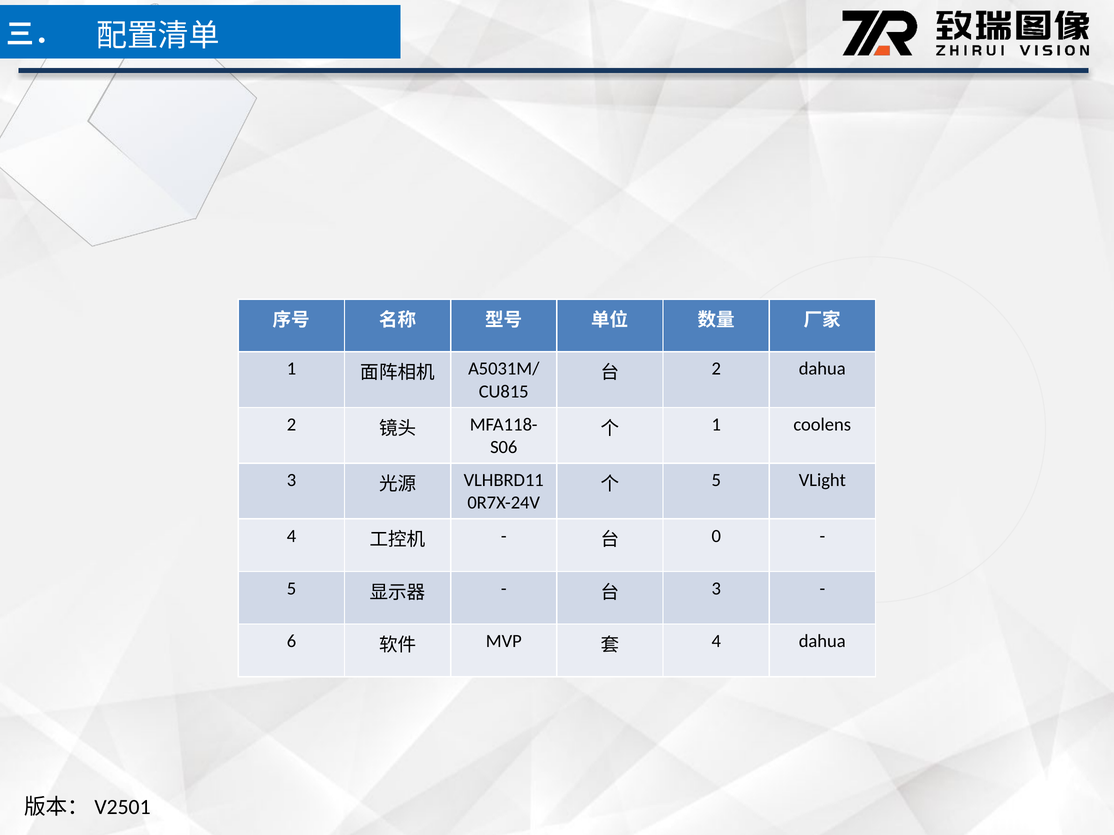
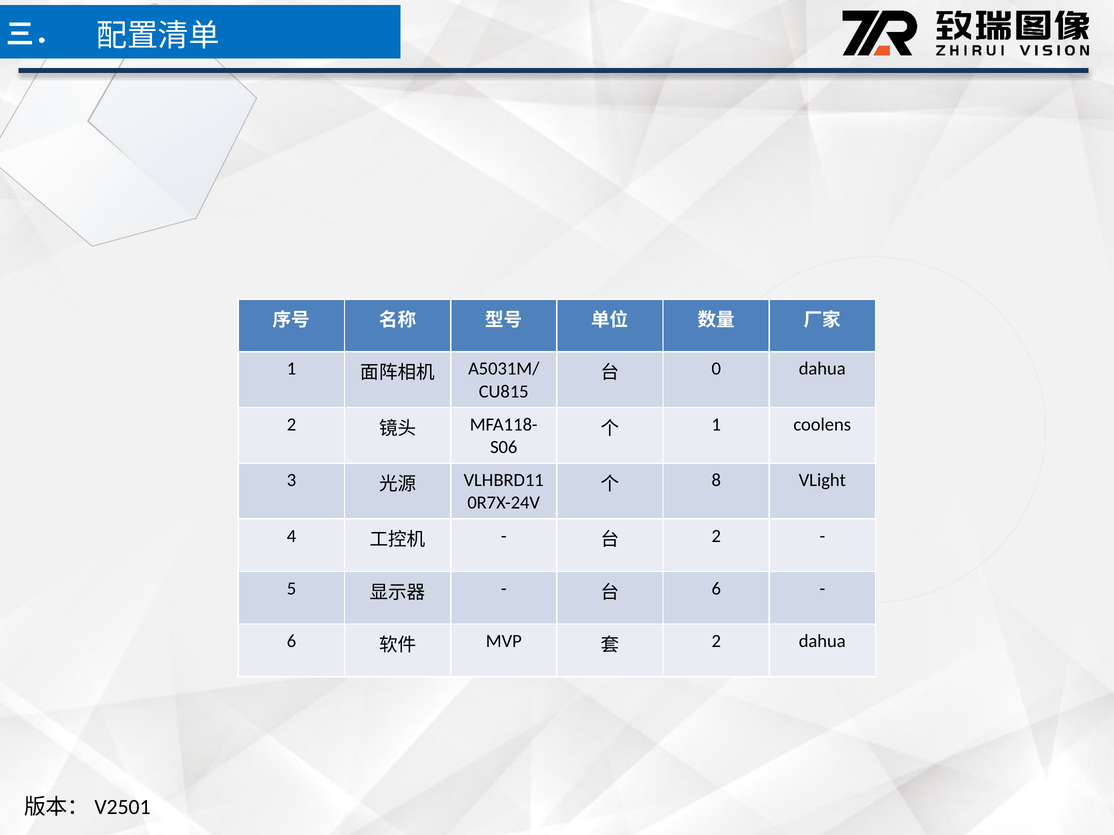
2 at (716, 369): 2 -> 0
5 at (716, 481): 5 -> 8
0 at (716, 536): 0 -> 2
3 at (716, 589): 3 -> 6
4 at (716, 642): 4 -> 2
